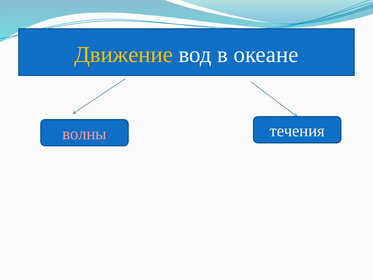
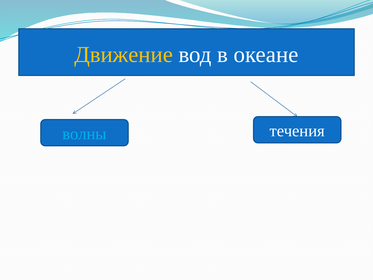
волны colour: pink -> light blue
